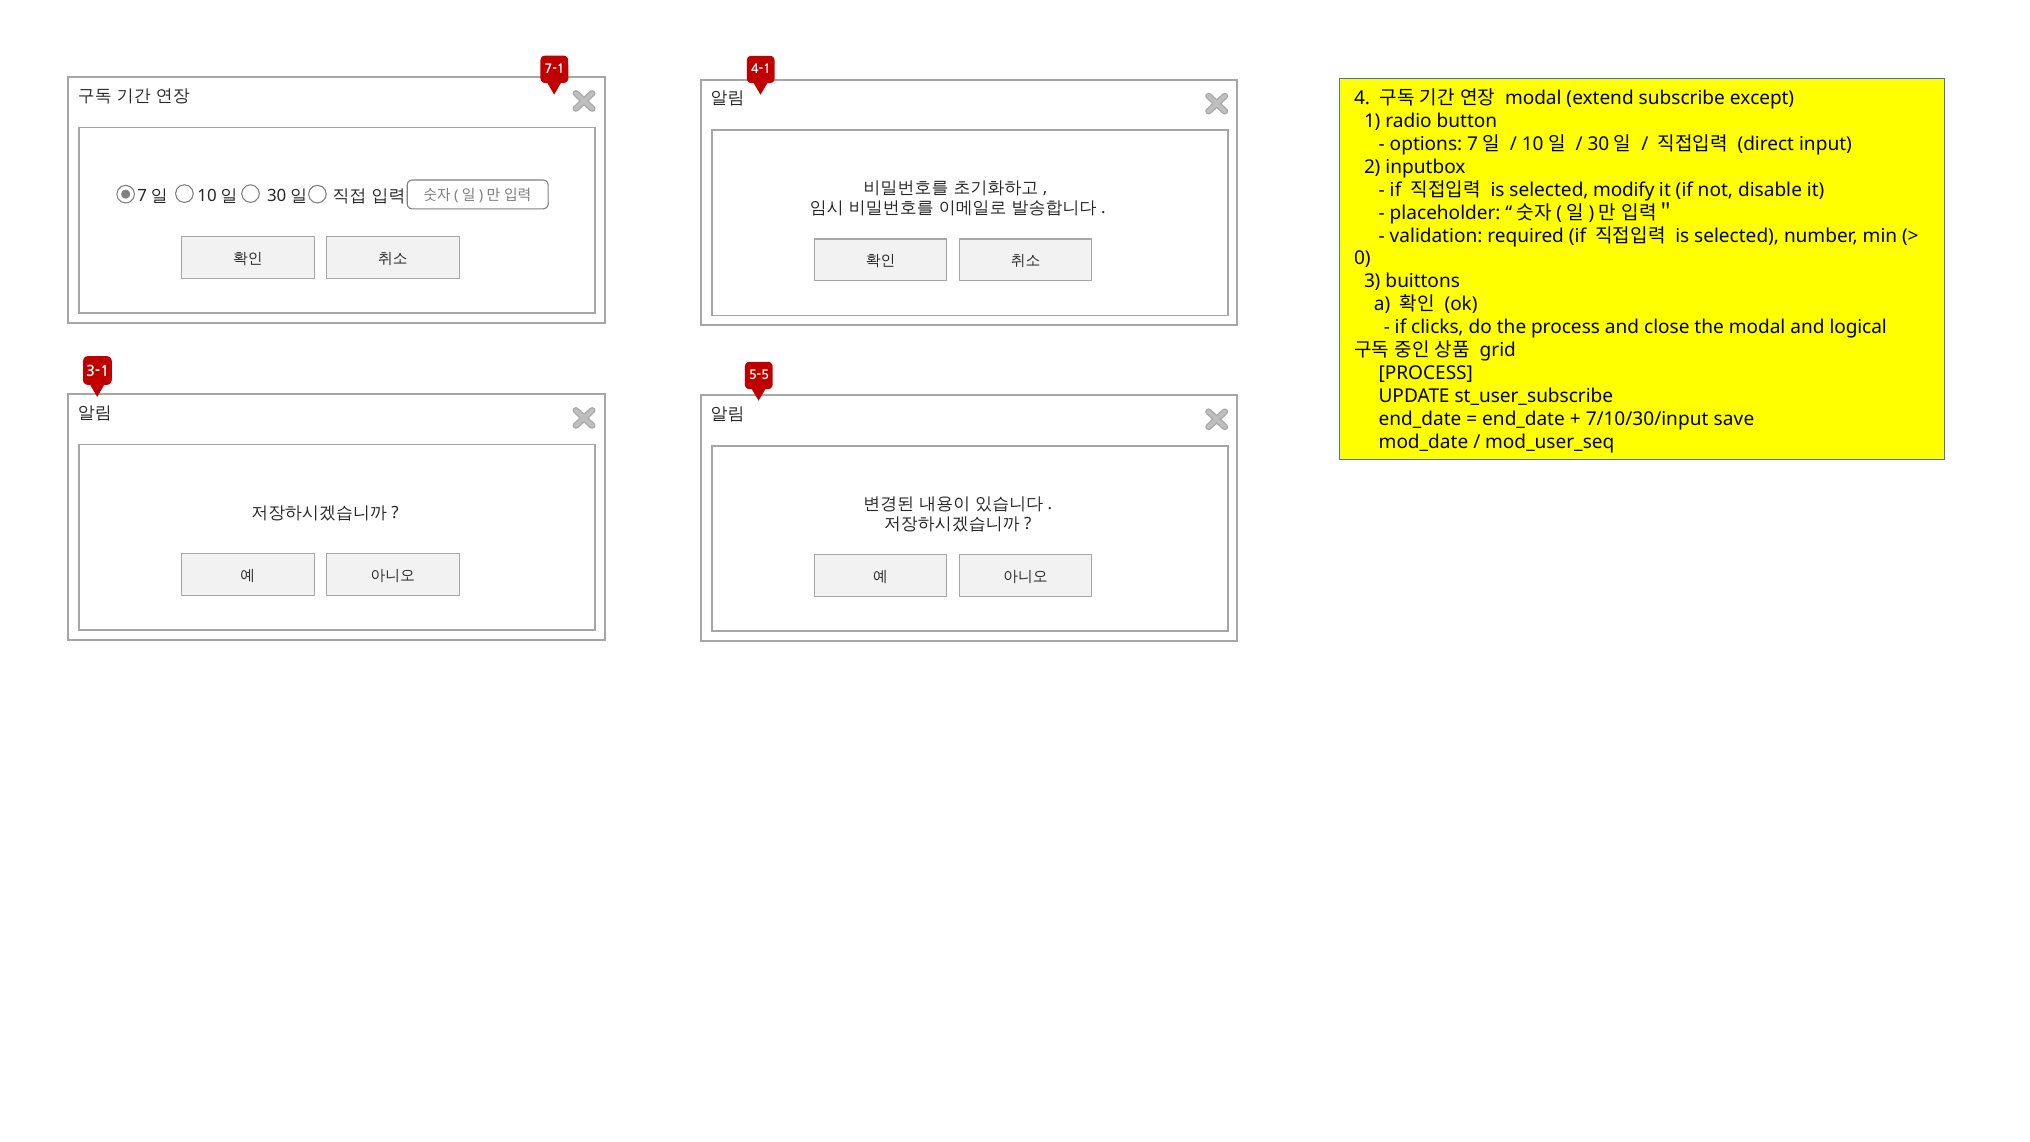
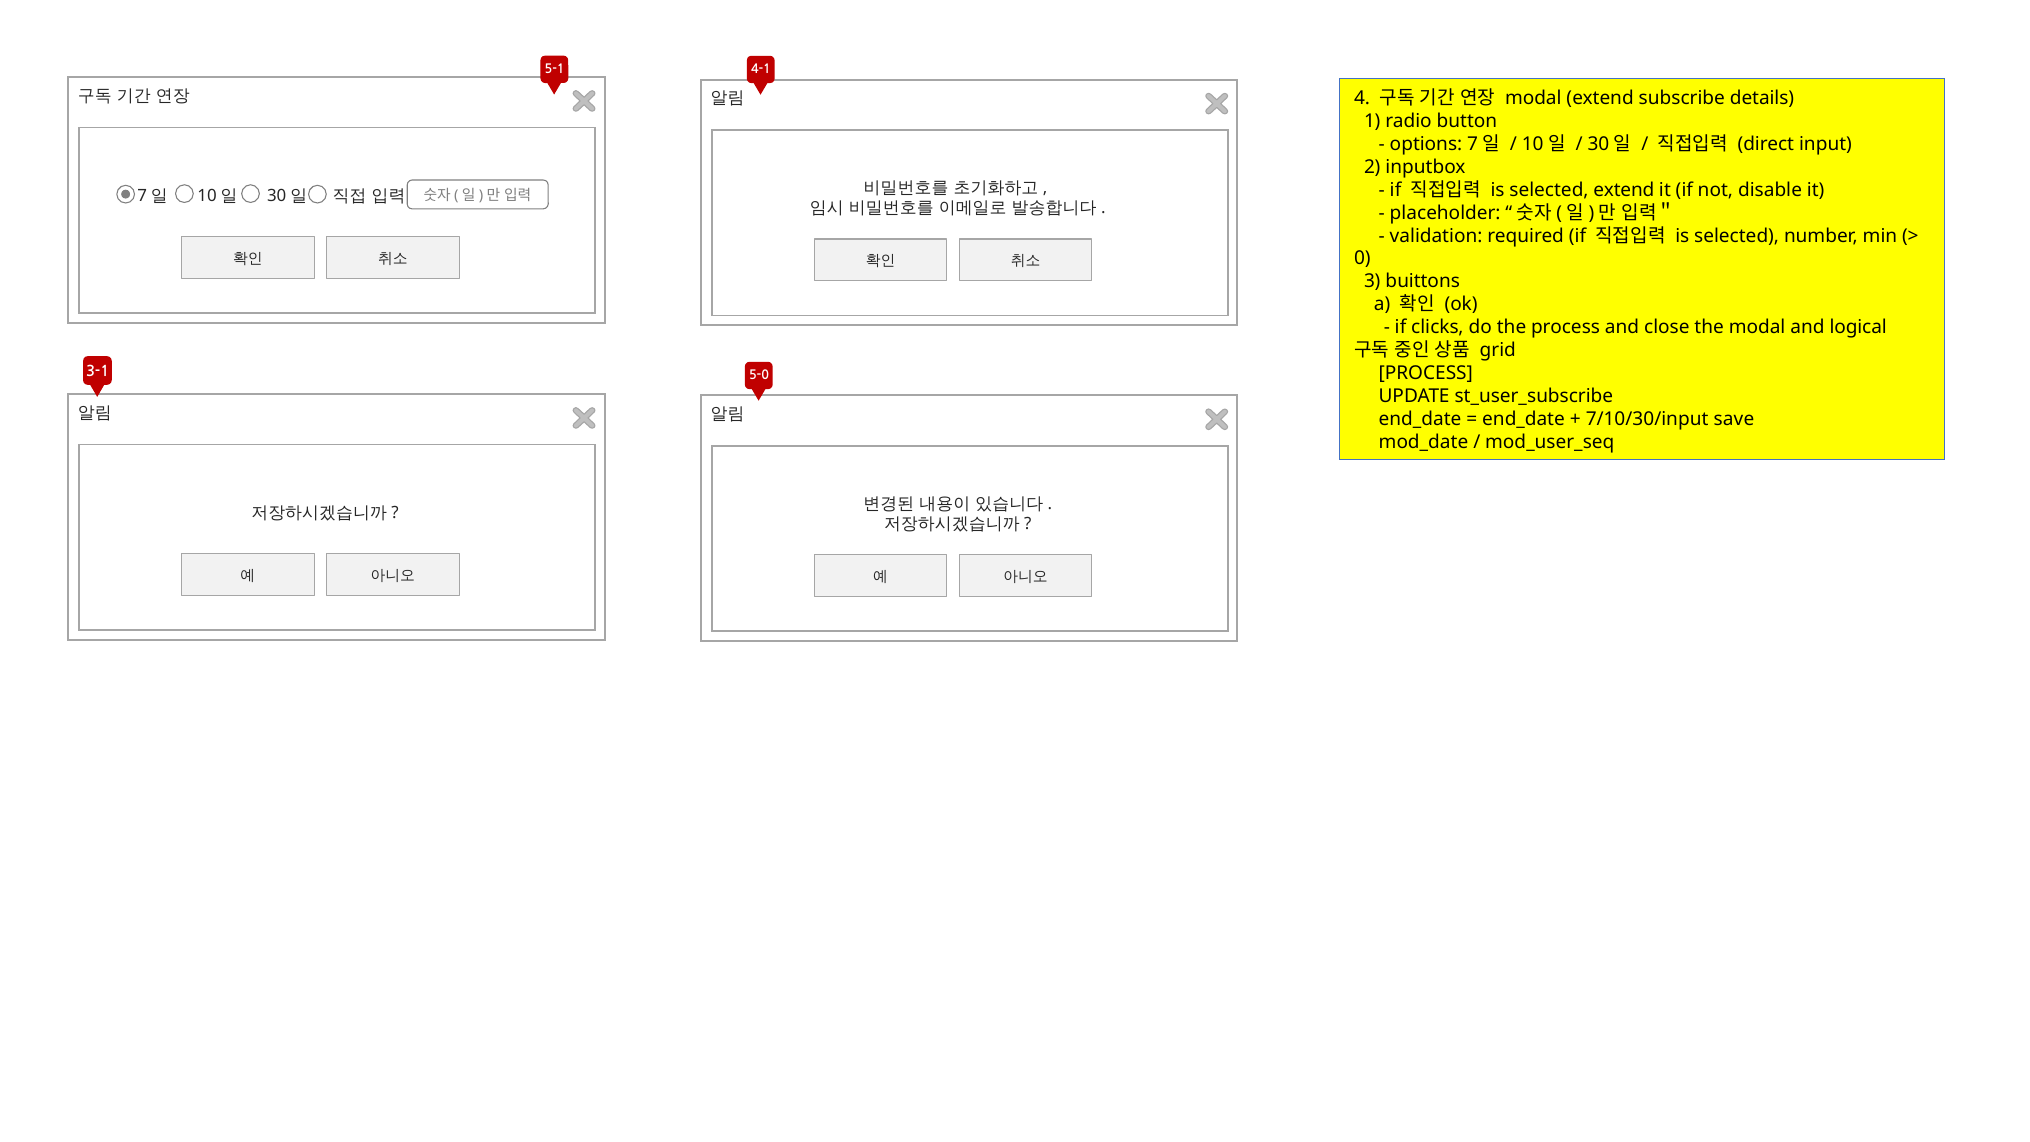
7-1: 7-1 -> 5-1
except: except -> details
selected modify: modify -> extend
5-5: 5-5 -> 5-0
